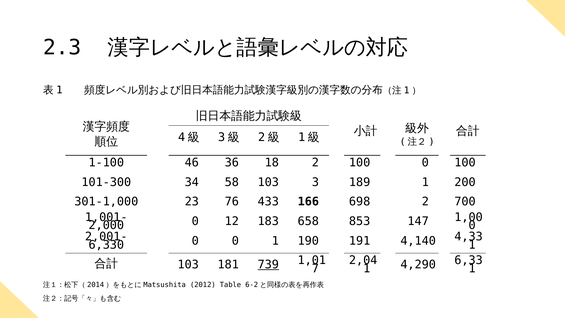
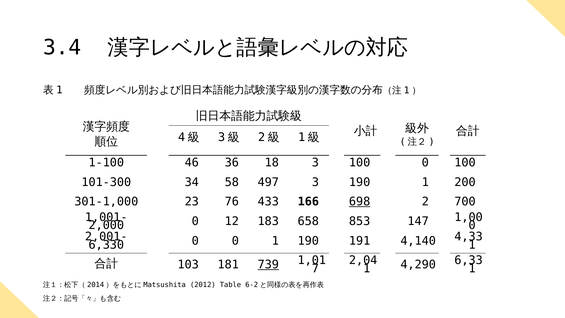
2.3: 2.3 -> 3.4
18 2: 2 -> 3
58 103: 103 -> 497
3 189: 189 -> 190
698 underline: none -> present
